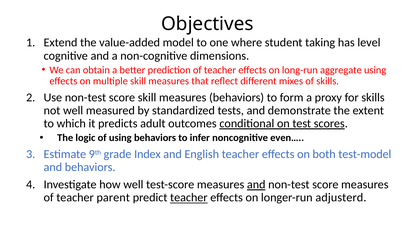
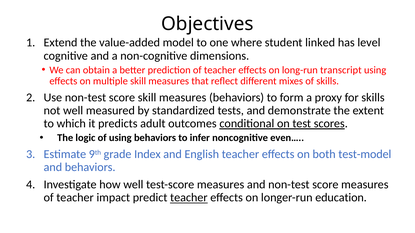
taking: taking -> linked
aggregate: aggregate -> transcript
and at (256, 185) underline: present -> none
parent: parent -> impact
adjusterd: adjusterd -> education
